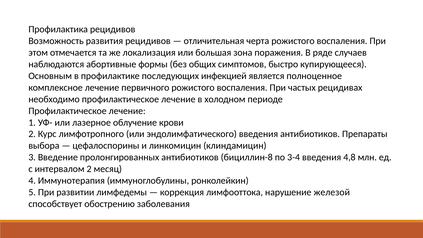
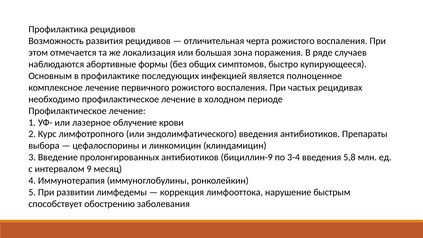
бициллин-8: бициллин-8 -> бициллин-9
4,8: 4,8 -> 5,8
интервалом 2: 2 -> 9
железой: железой -> быстрым
